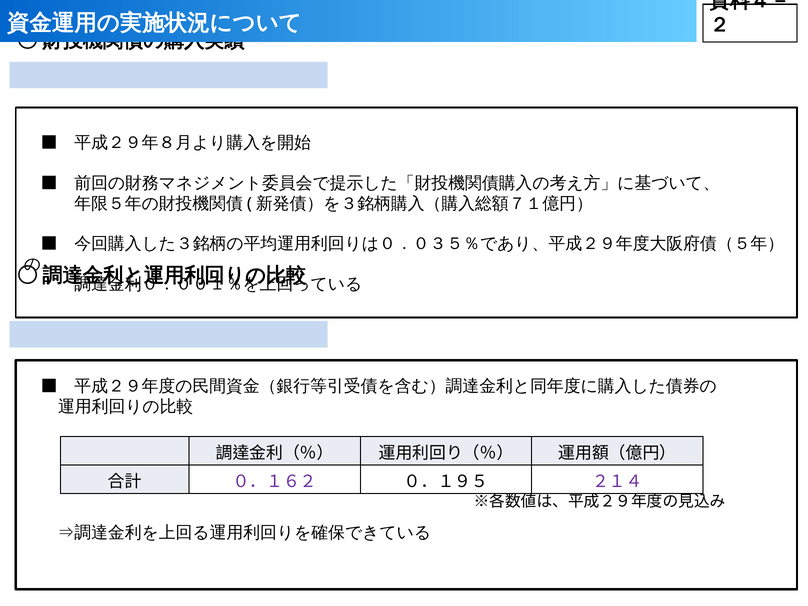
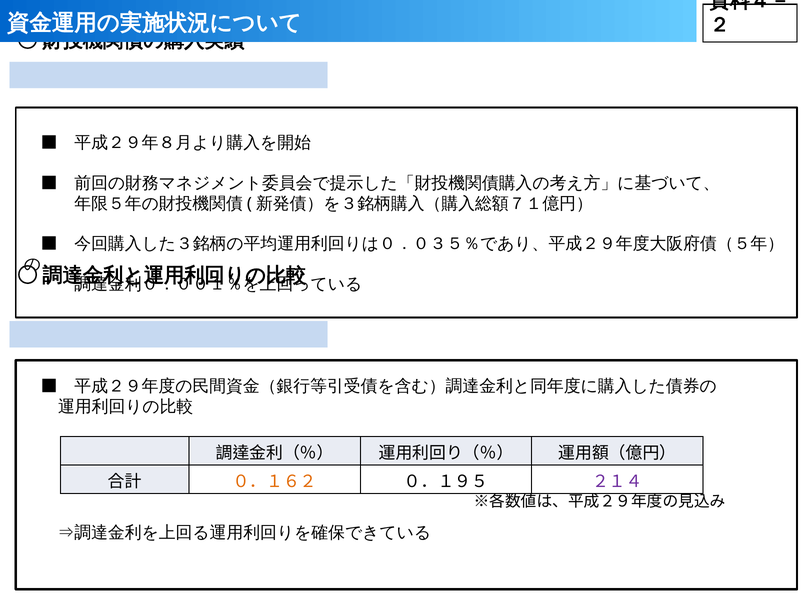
０．１６２ colour: purple -> orange
